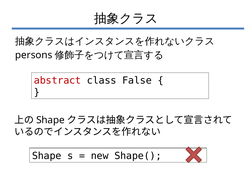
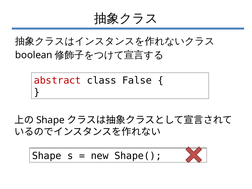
persons: persons -> boolean
